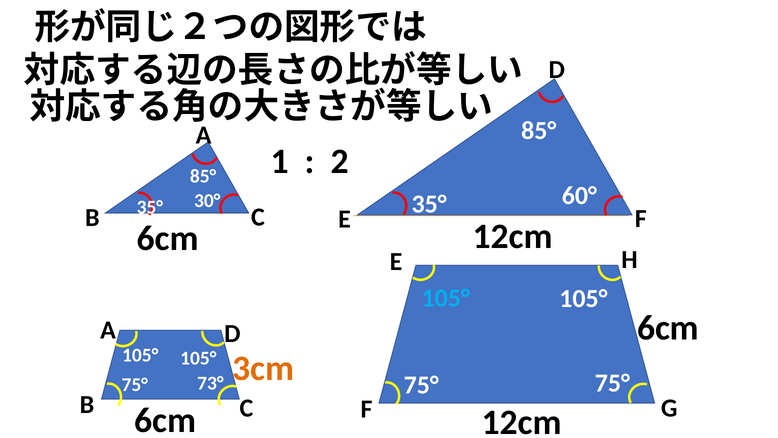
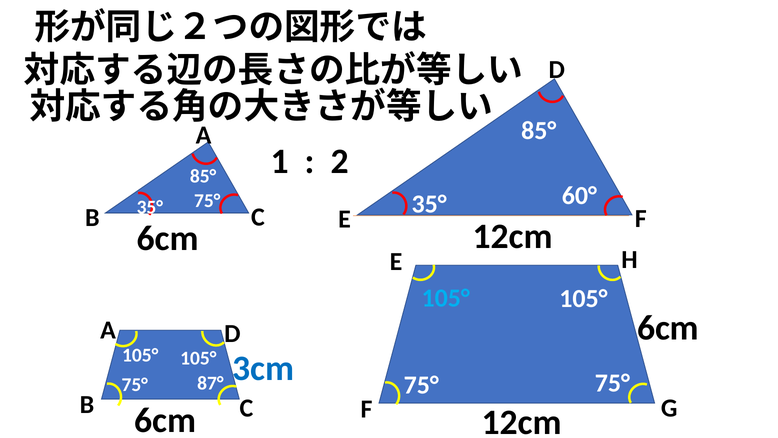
30° at (207, 201): 30° -> 75°
3cm colour: orange -> blue
73°: 73° -> 87°
